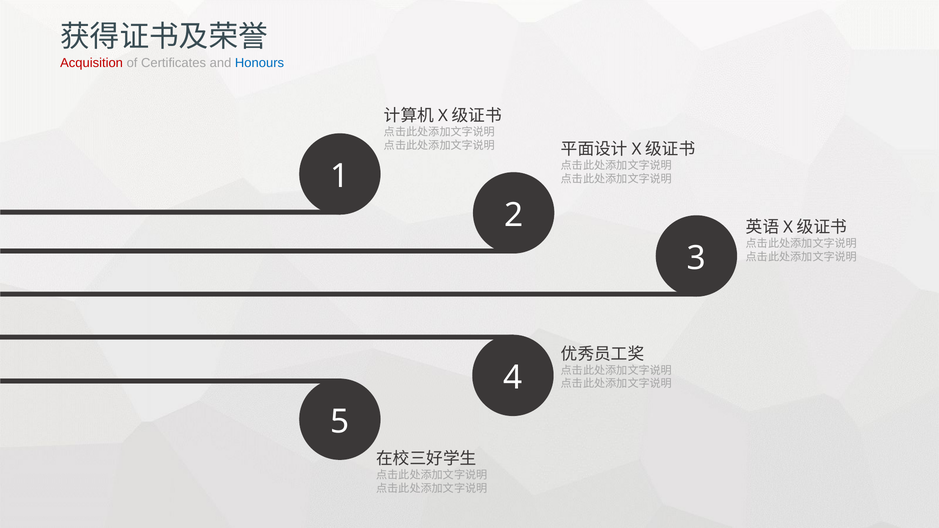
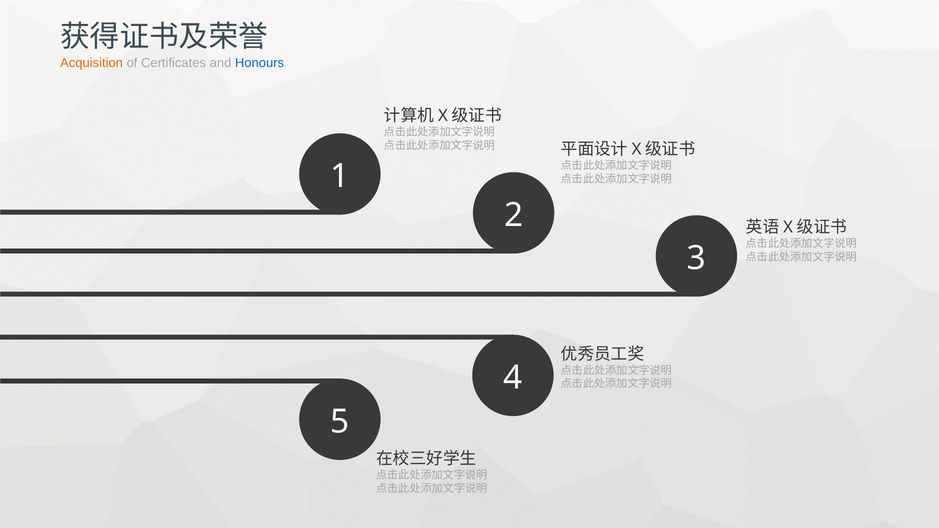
Acquisition colour: red -> orange
